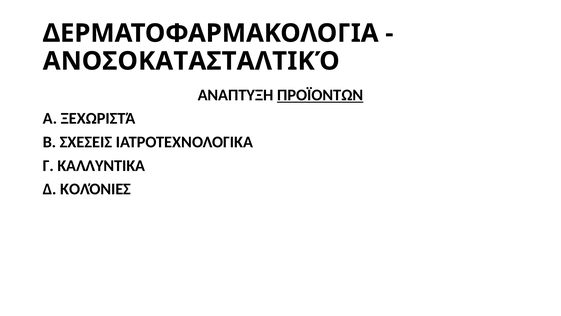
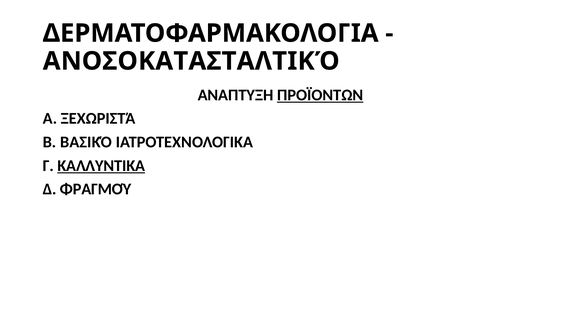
ΣΧΕΣΕΙΣ: ΣΧΕΣΕΙΣ -> ΒΑΣΙΚΌ
ΚΑΛΛΥΝΤΙΚΑ underline: none -> present
ΚΟΛΌΝΙΕΣ: ΚΟΛΌΝΙΕΣ -> ΦΡΑΓΜΟΎ
